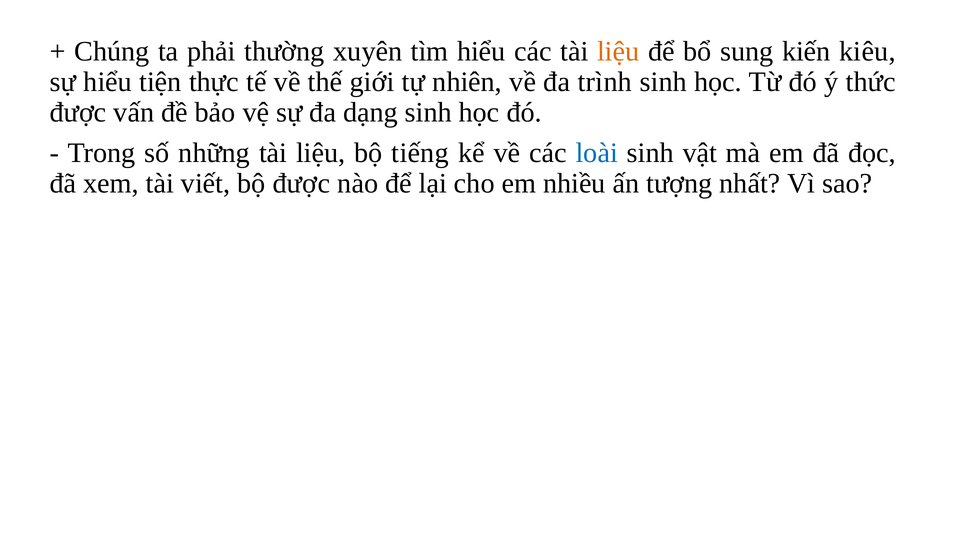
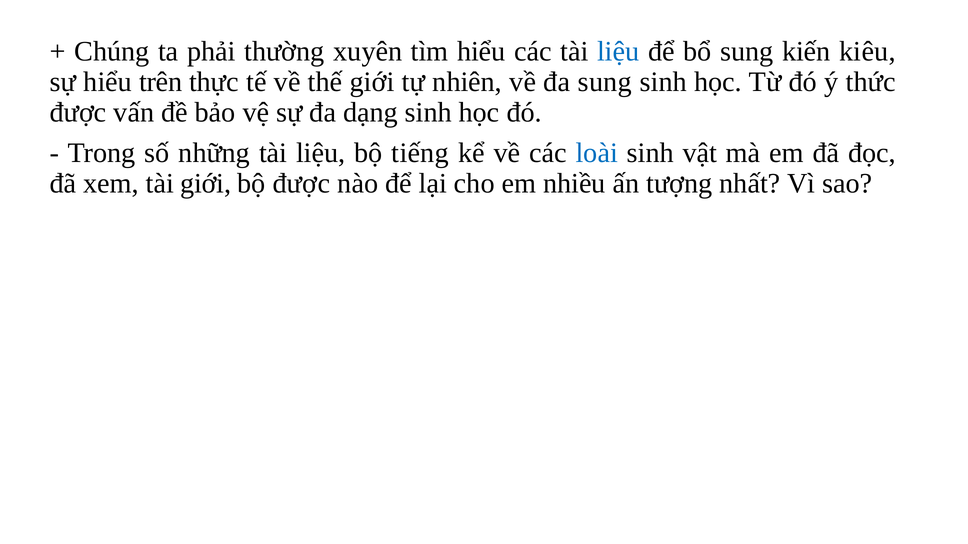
liệu at (618, 52) colour: orange -> blue
tiện: tiện -> trên
đa trình: trình -> sung
tài viết: viết -> giới
